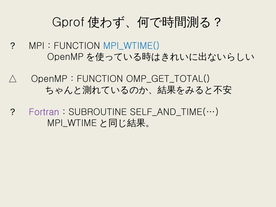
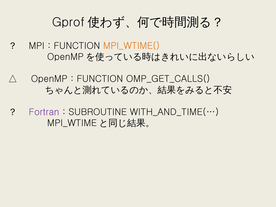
MPI_WTIME( colour: blue -> orange
OMP_GET_TOTAL(: OMP_GET_TOTAL( -> OMP_GET_CALLS(
SELF_AND_TIME(…: SELF_AND_TIME(… -> WITH_AND_TIME(…
